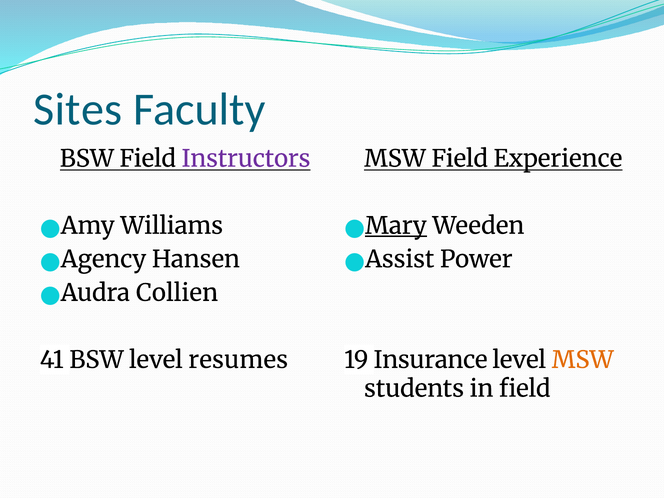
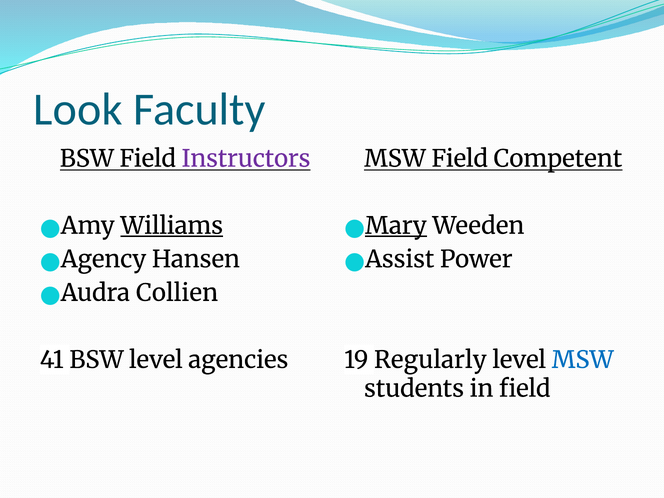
Sites: Sites -> Look
Experience: Experience -> Competent
Williams underline: none -> present
resumes: resumes -> agencies
Insurance: Insurance -> Regularly
MSW at (583, 360) colour: orange -> blue
